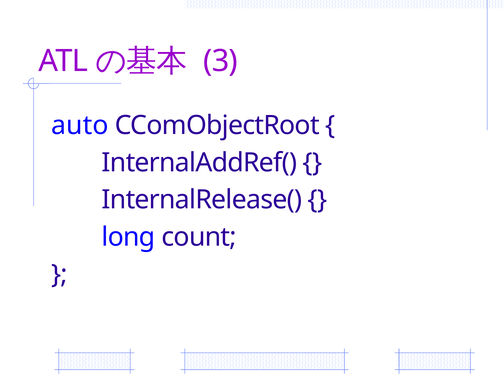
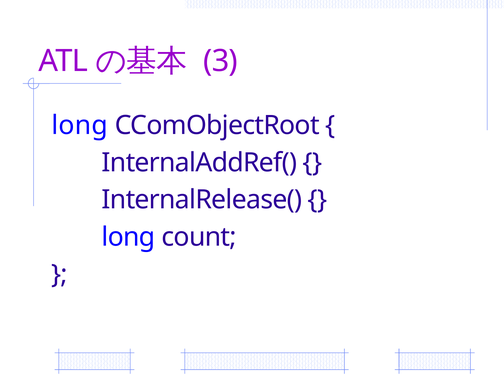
auto at (80, 125): auto -> long
